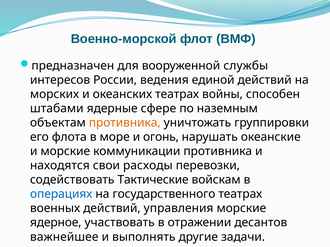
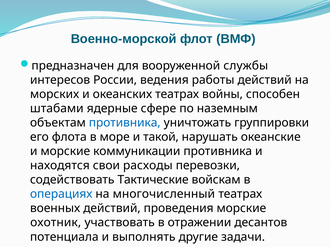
единой: единой -> работы
противника at (125, 123) colour: orange -> blue
огонь: огонь -> такой
государственного: государственного -> многочисленный
управления: управления -> проведения
ядерное: ядерное -> охотник
важнейшее: важнейшее -> потенциала
